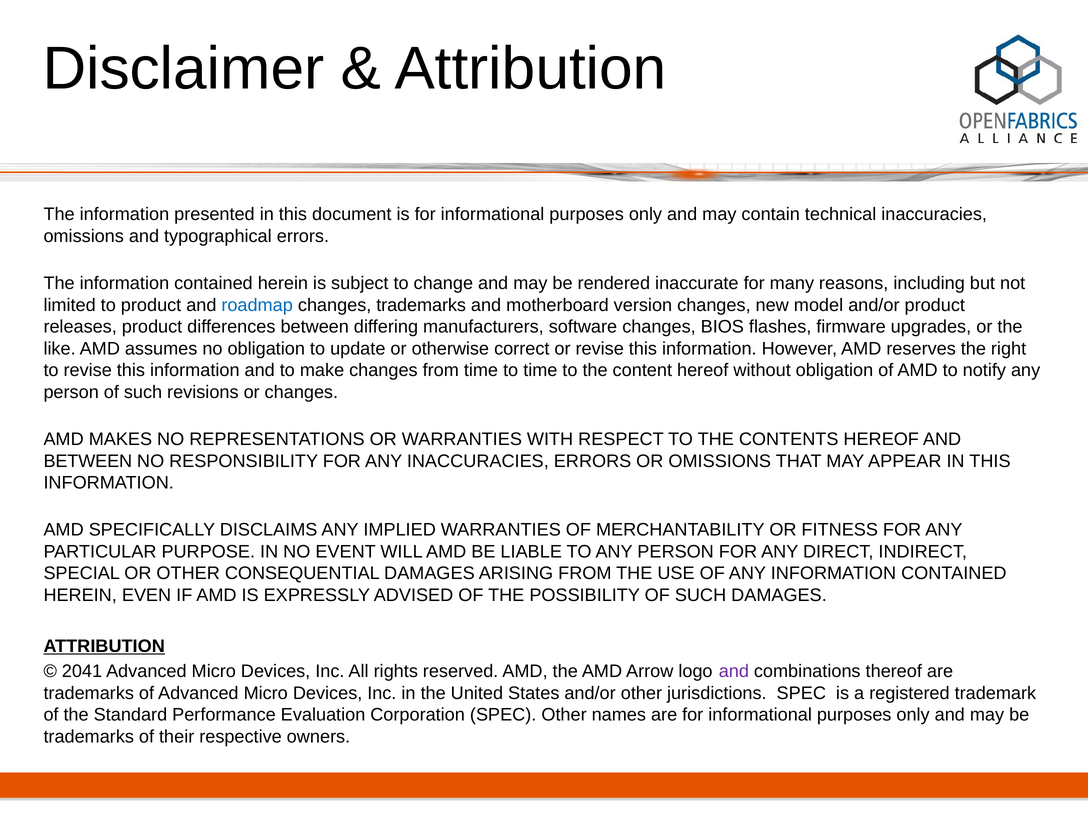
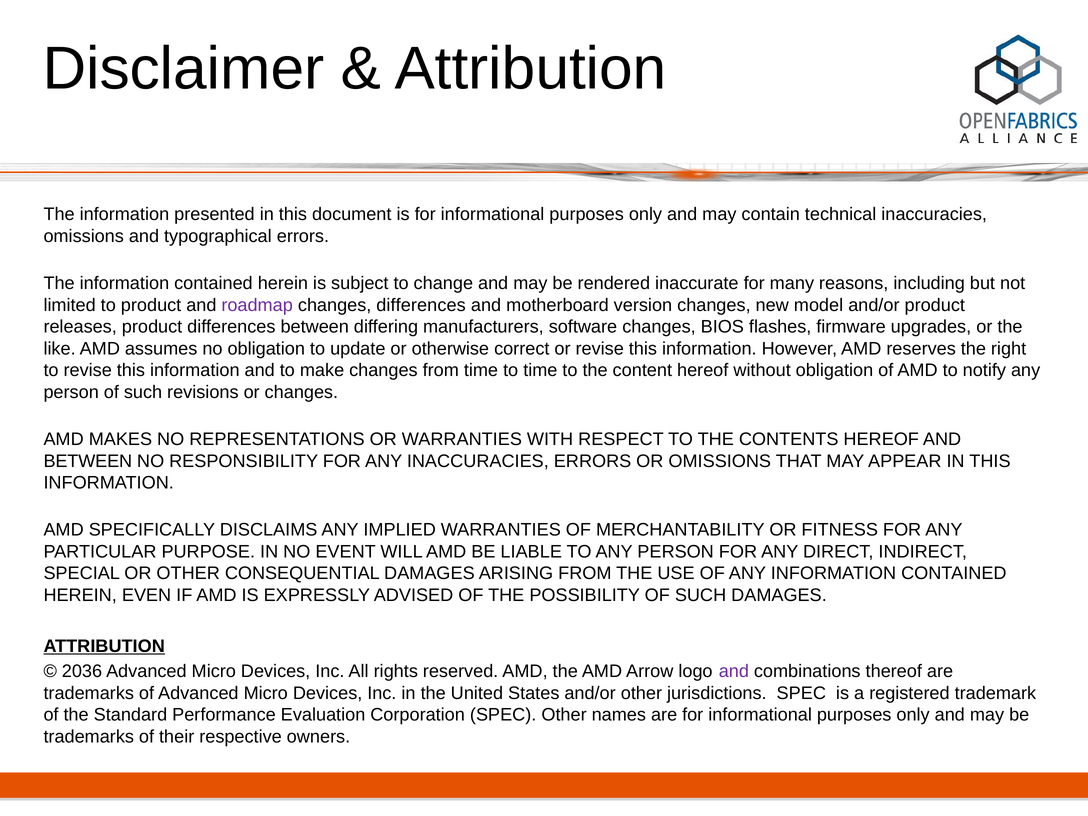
roadmap colour: blue -> purple
changes trademarks: trademarks -> differences
2041: 2041 -> 2036
